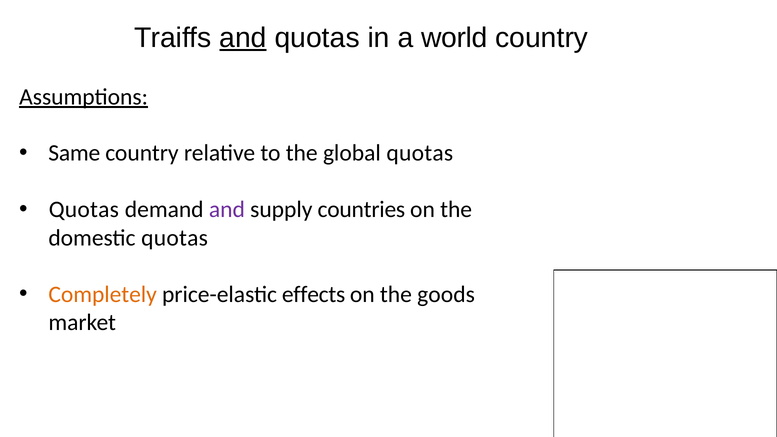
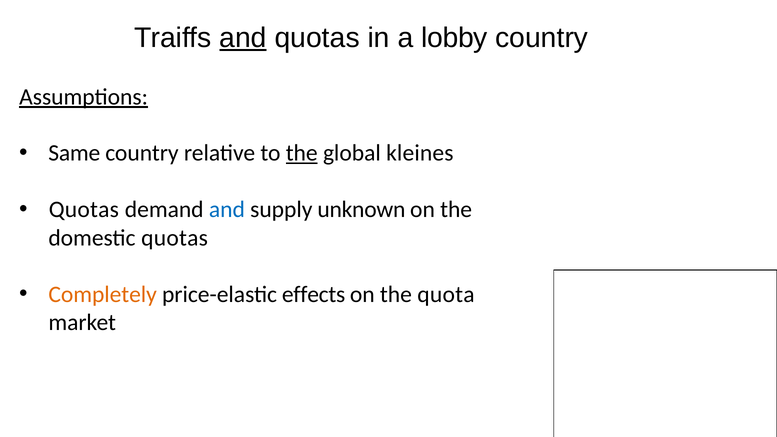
world: world -> lobby
the at (302, 153) underline: none -> present
global quotas: quotas -> kleines
and at (227, 210) colour: purple -> blue
countries: countries -> unknown
goods: goods -> quota
